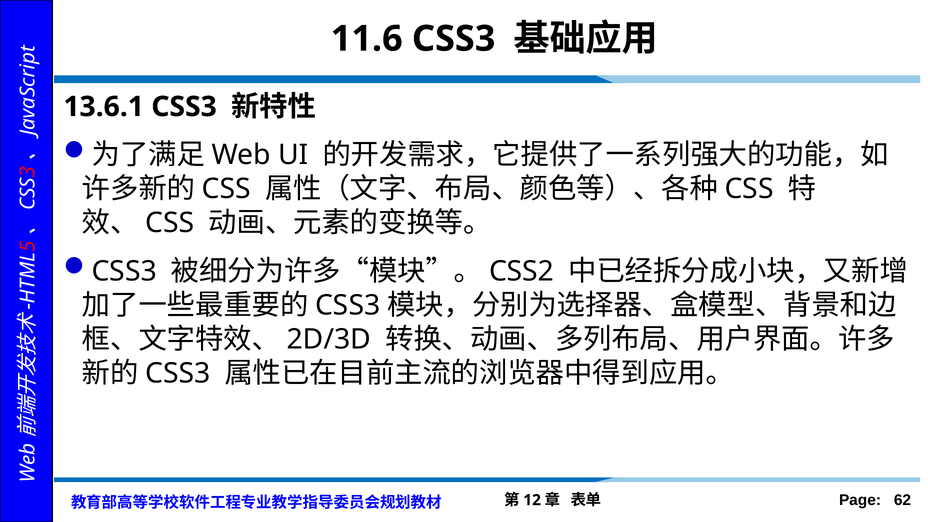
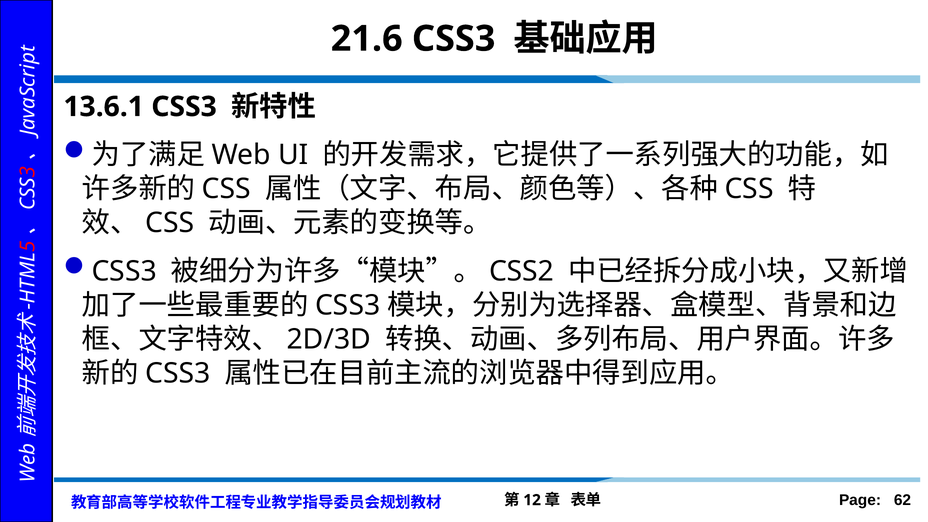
11.6: 11.6 -> 21.6
